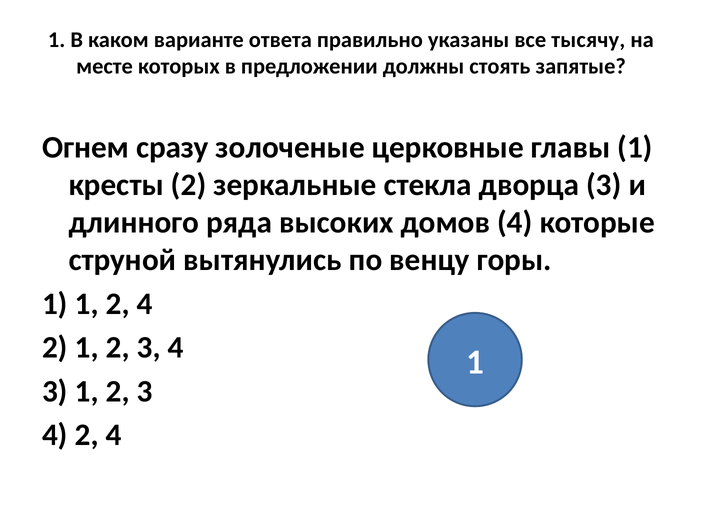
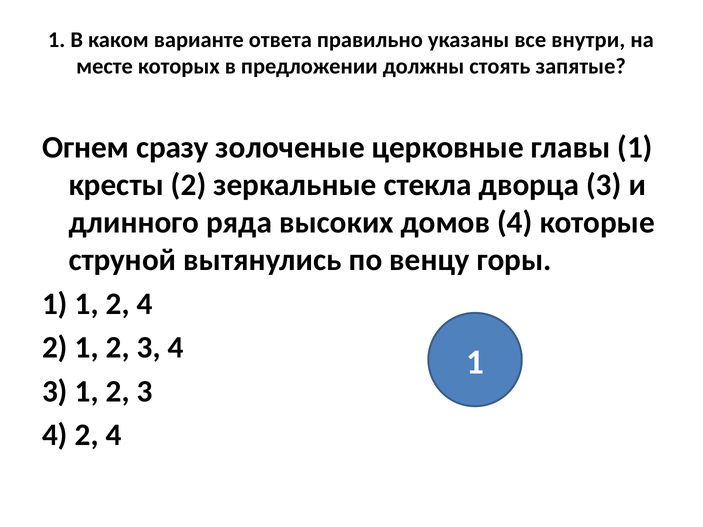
тысячу: тысячу -> внутри
